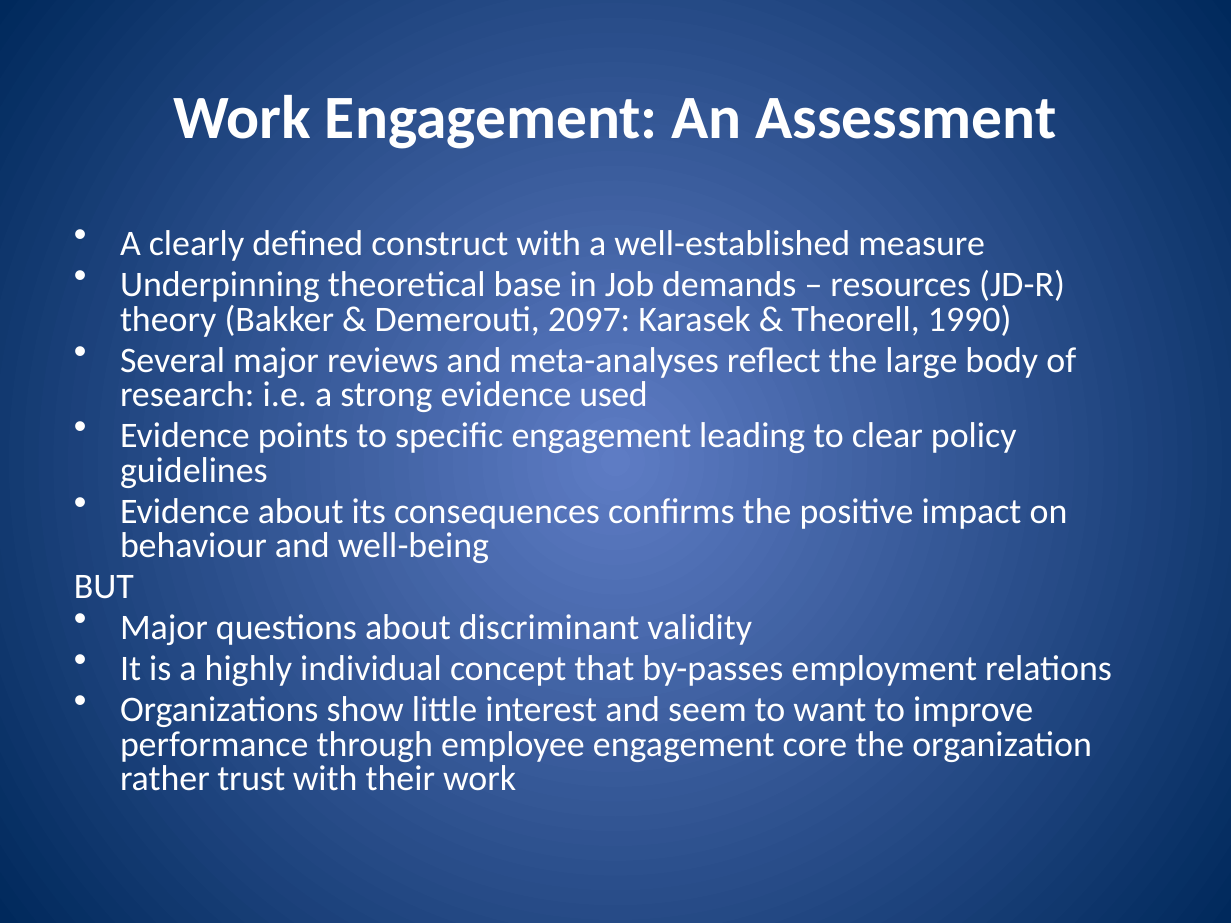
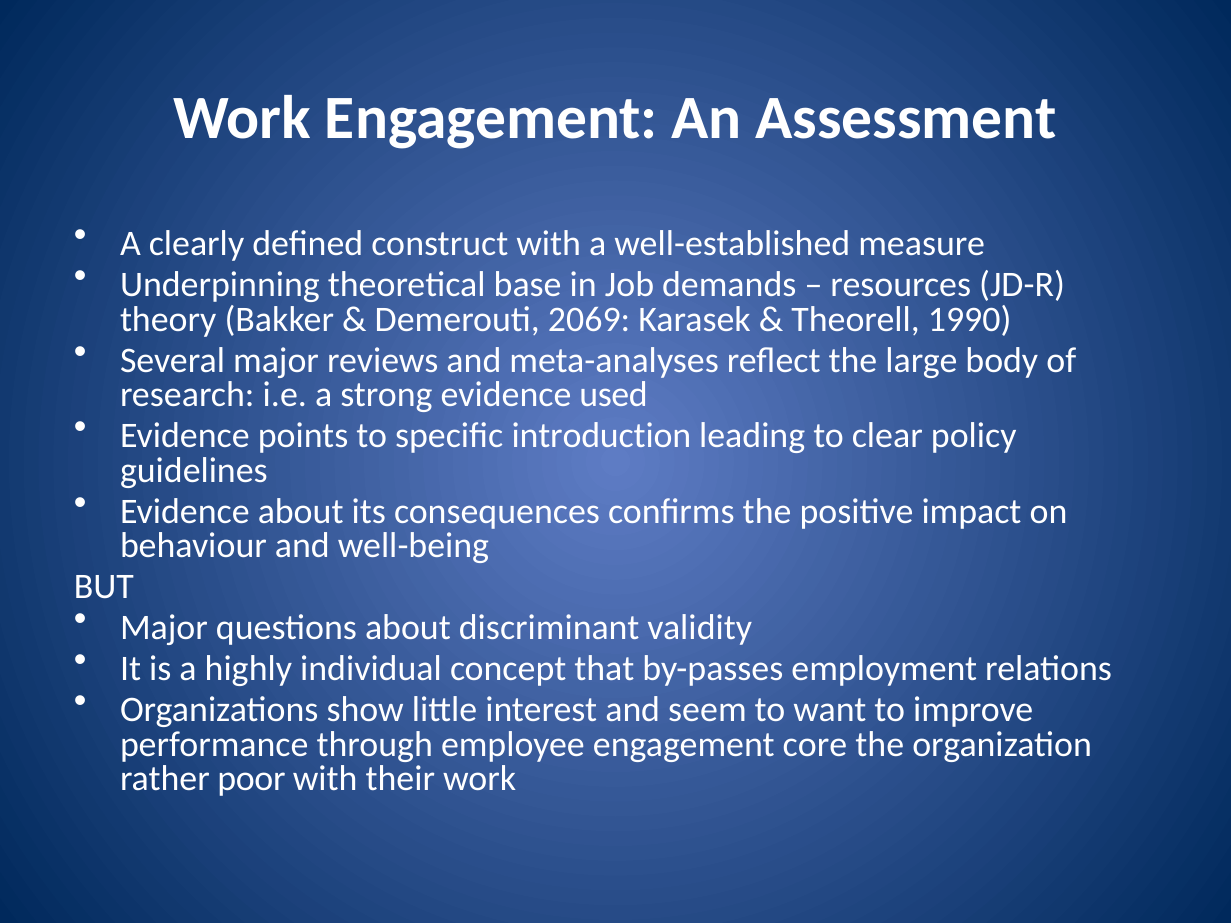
2097: 2097 -> 2069
specific engagement: engagement -> introduction
trust: trust -> poor
